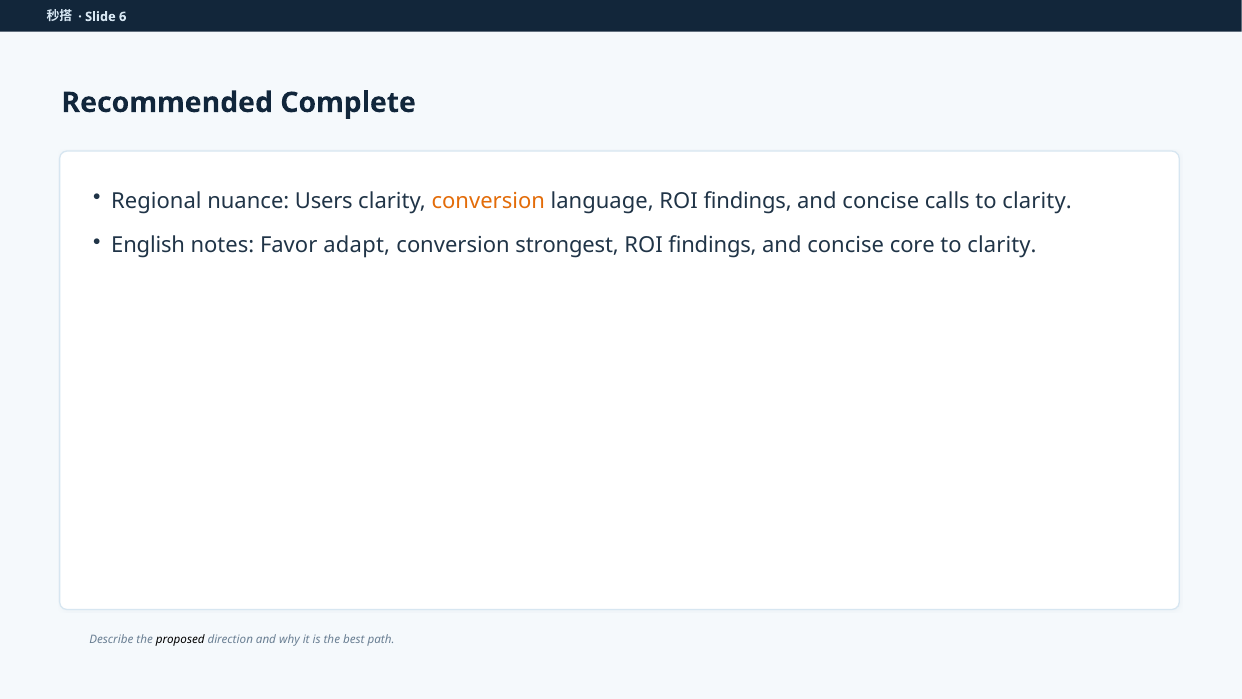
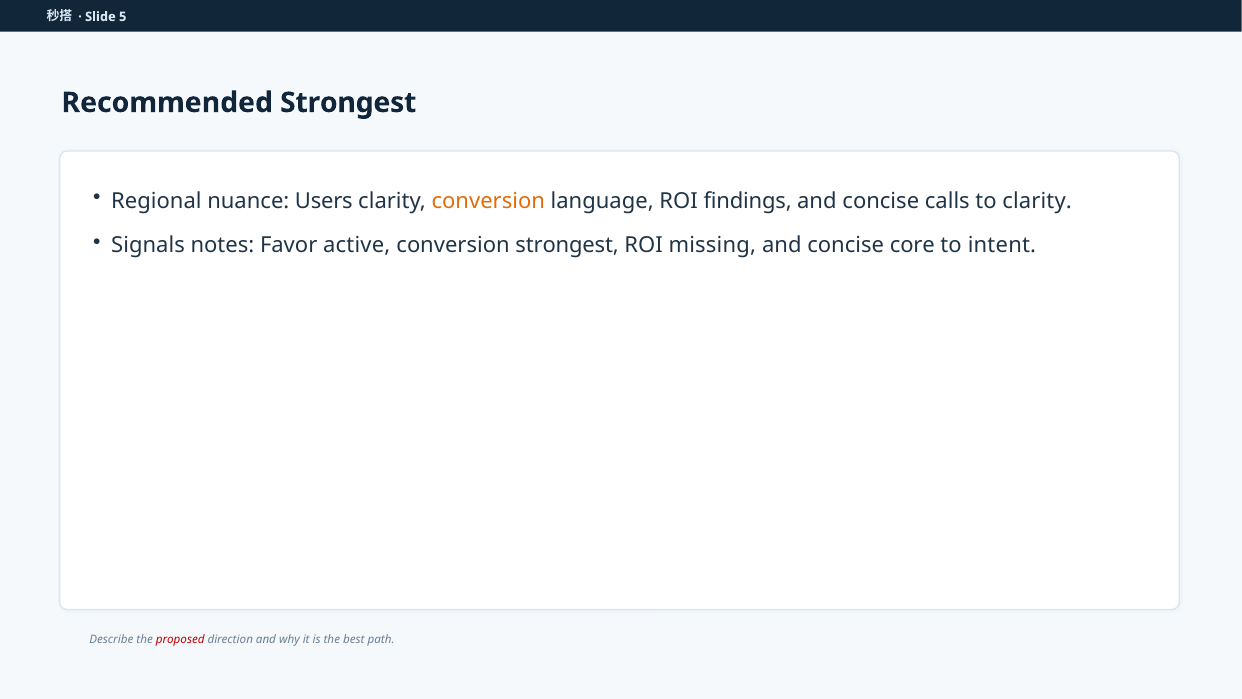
6: 6 -> 5
Recommended Complete: Complete -> Strongest
English: English -> Signals
adapt: adapt -> active
findings at (713, 246): findings -> missing
clarity at (1002, 246): clarity -> intent
proposed colour: black -> red
